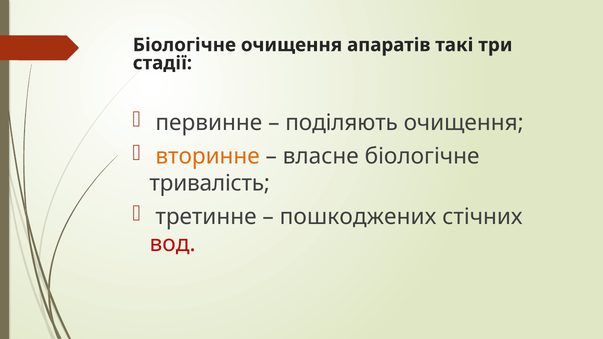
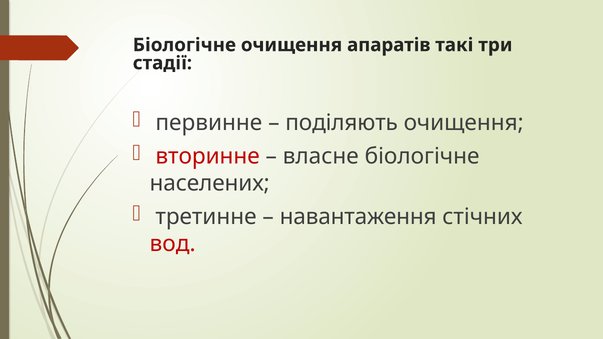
вторинне colour: orange -> red
тривалість: тривалість -> населених
пошкоджених: пошкоджених -> навантаження
